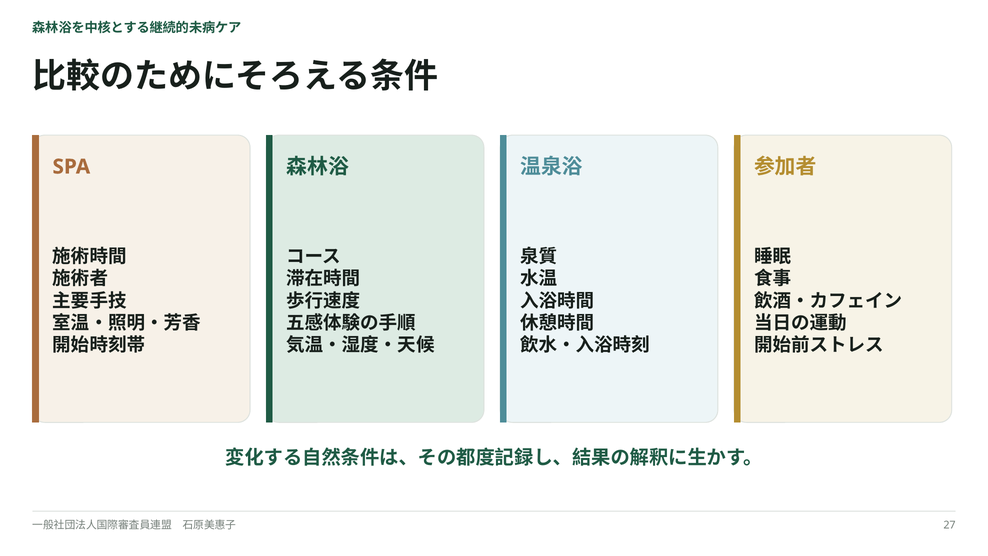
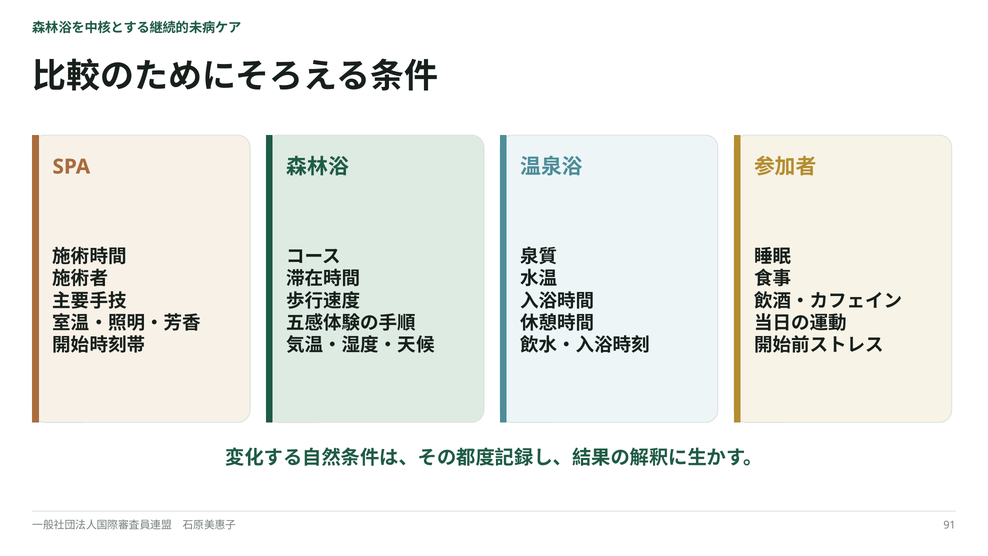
27: 27 -> 91
